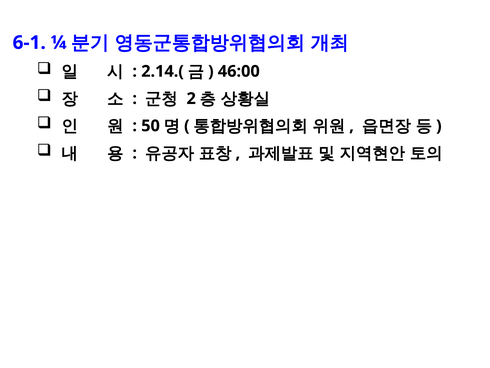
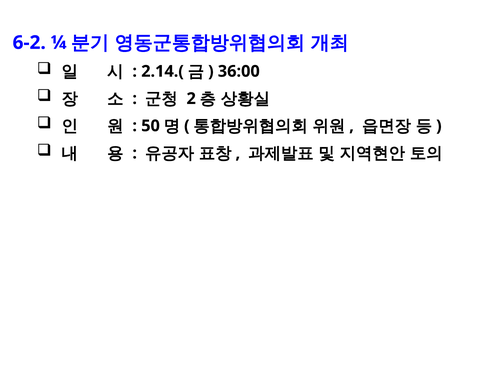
6-1: 6-1 -> 6-2
46:00: 46:00 -> 36:00
